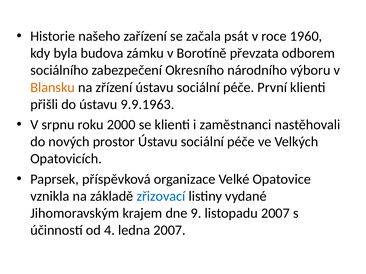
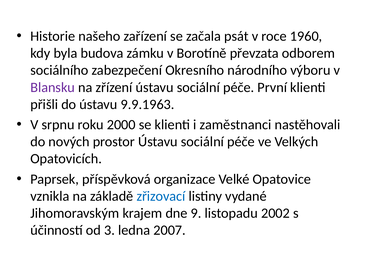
Blansku colour: orange -> purple
listopadu 2007: 2007 -> 2002
4: 4 -> 3
